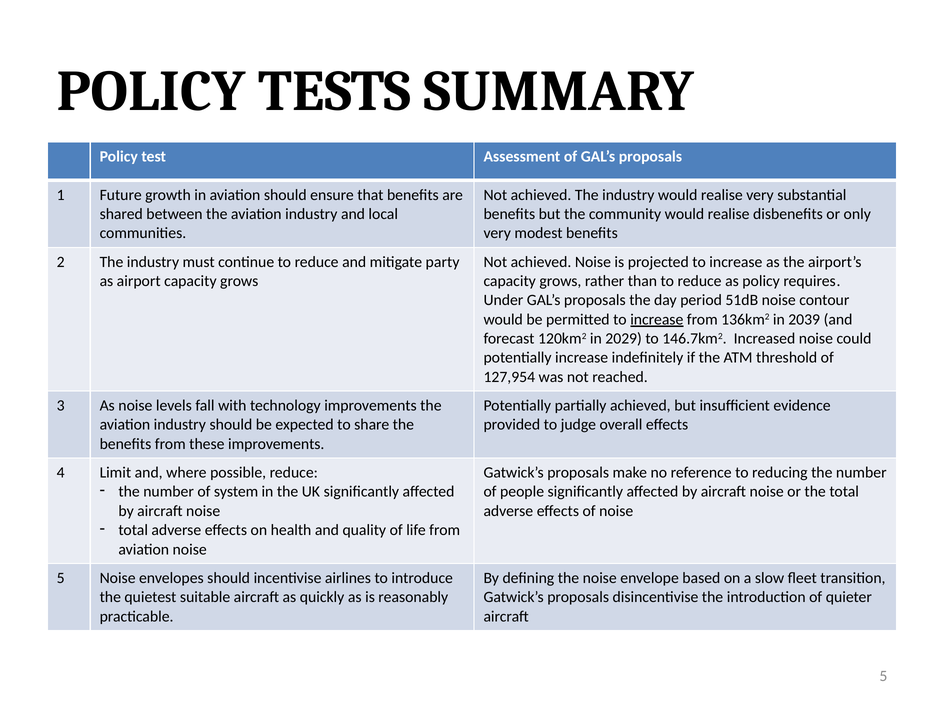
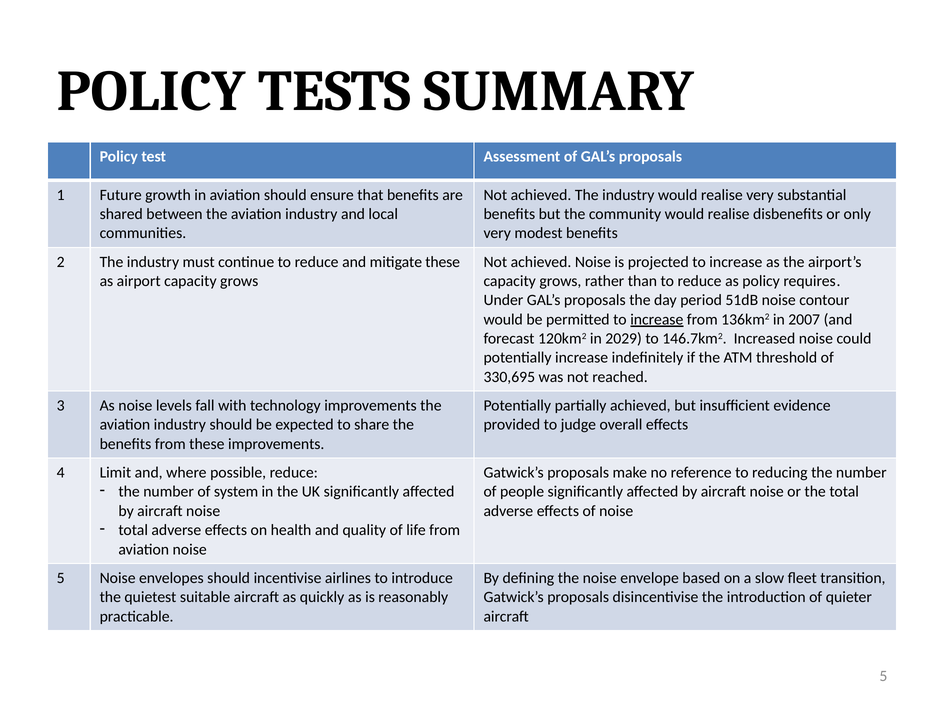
mitigate party: party -> these
2039: 2039 -> 2007
127,954: 127,954 -> 330,695
